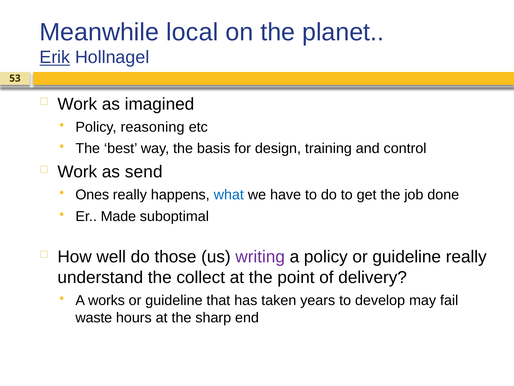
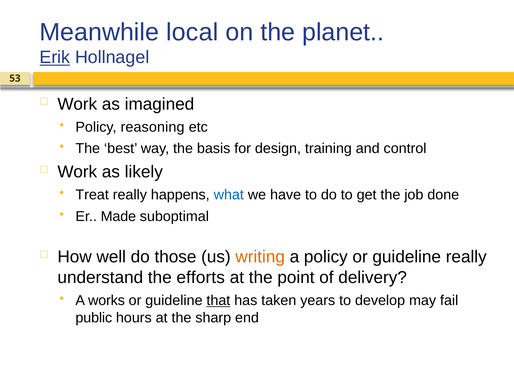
send: send -> likely
Ones: Ones -> Treat
writing colour: purple -> orange
collect: collect -> efforts
that underline: none -> present
waste: waste -> public
